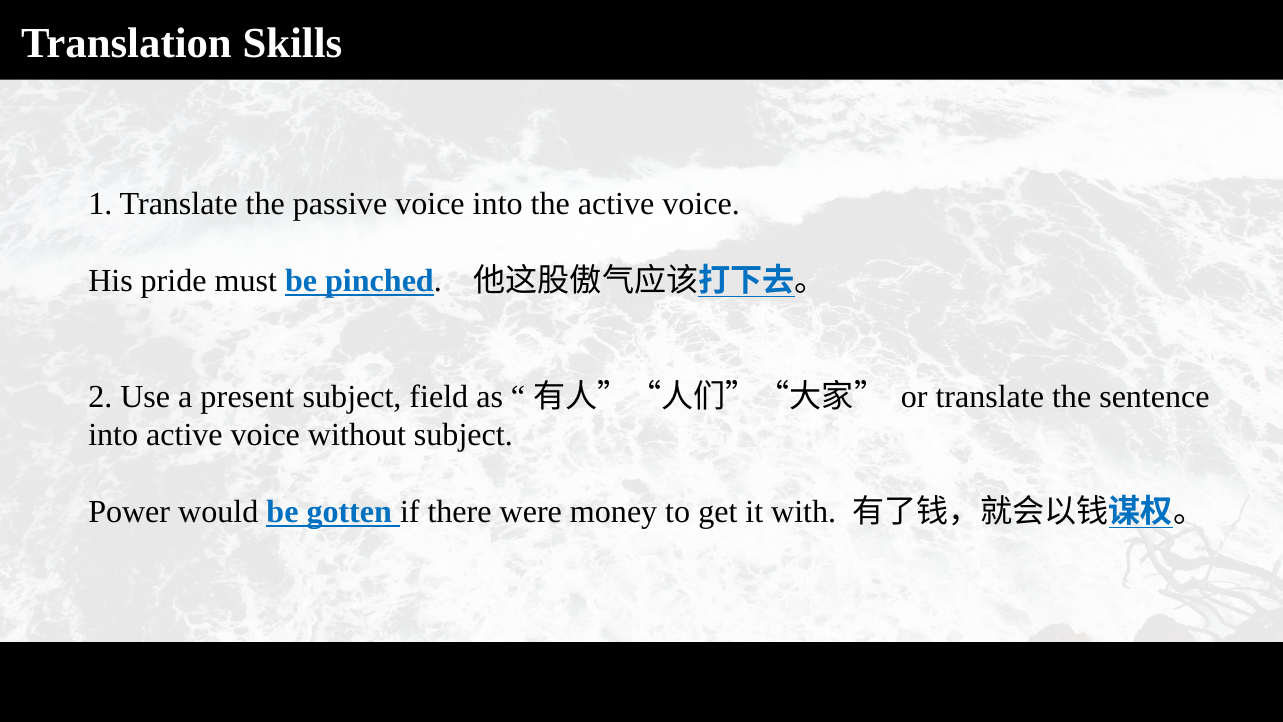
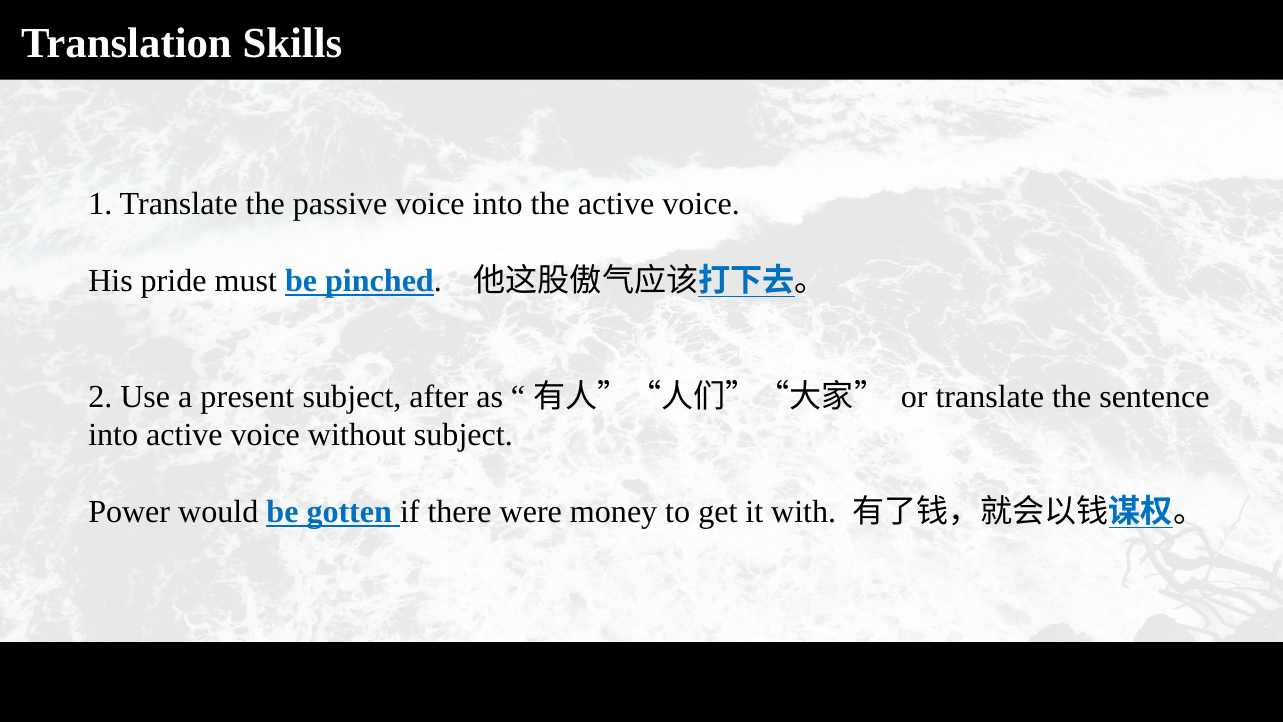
field: field -> after
